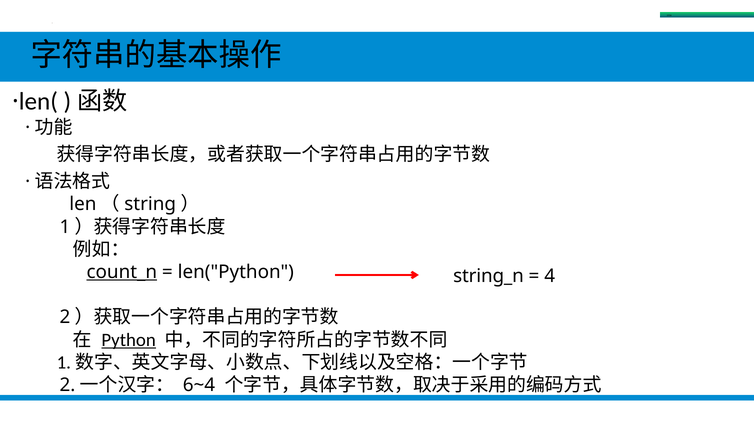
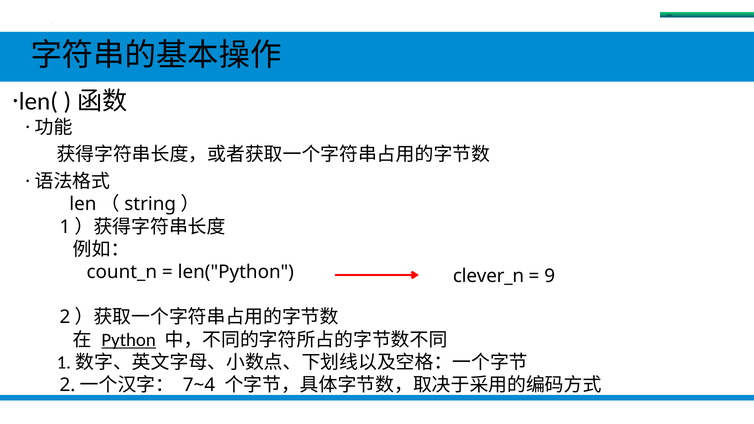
count_n underline: present -> none
string_n: string_n -> clever_n
4: 4 -> 9
6~4: 6~4 -> 7~4
